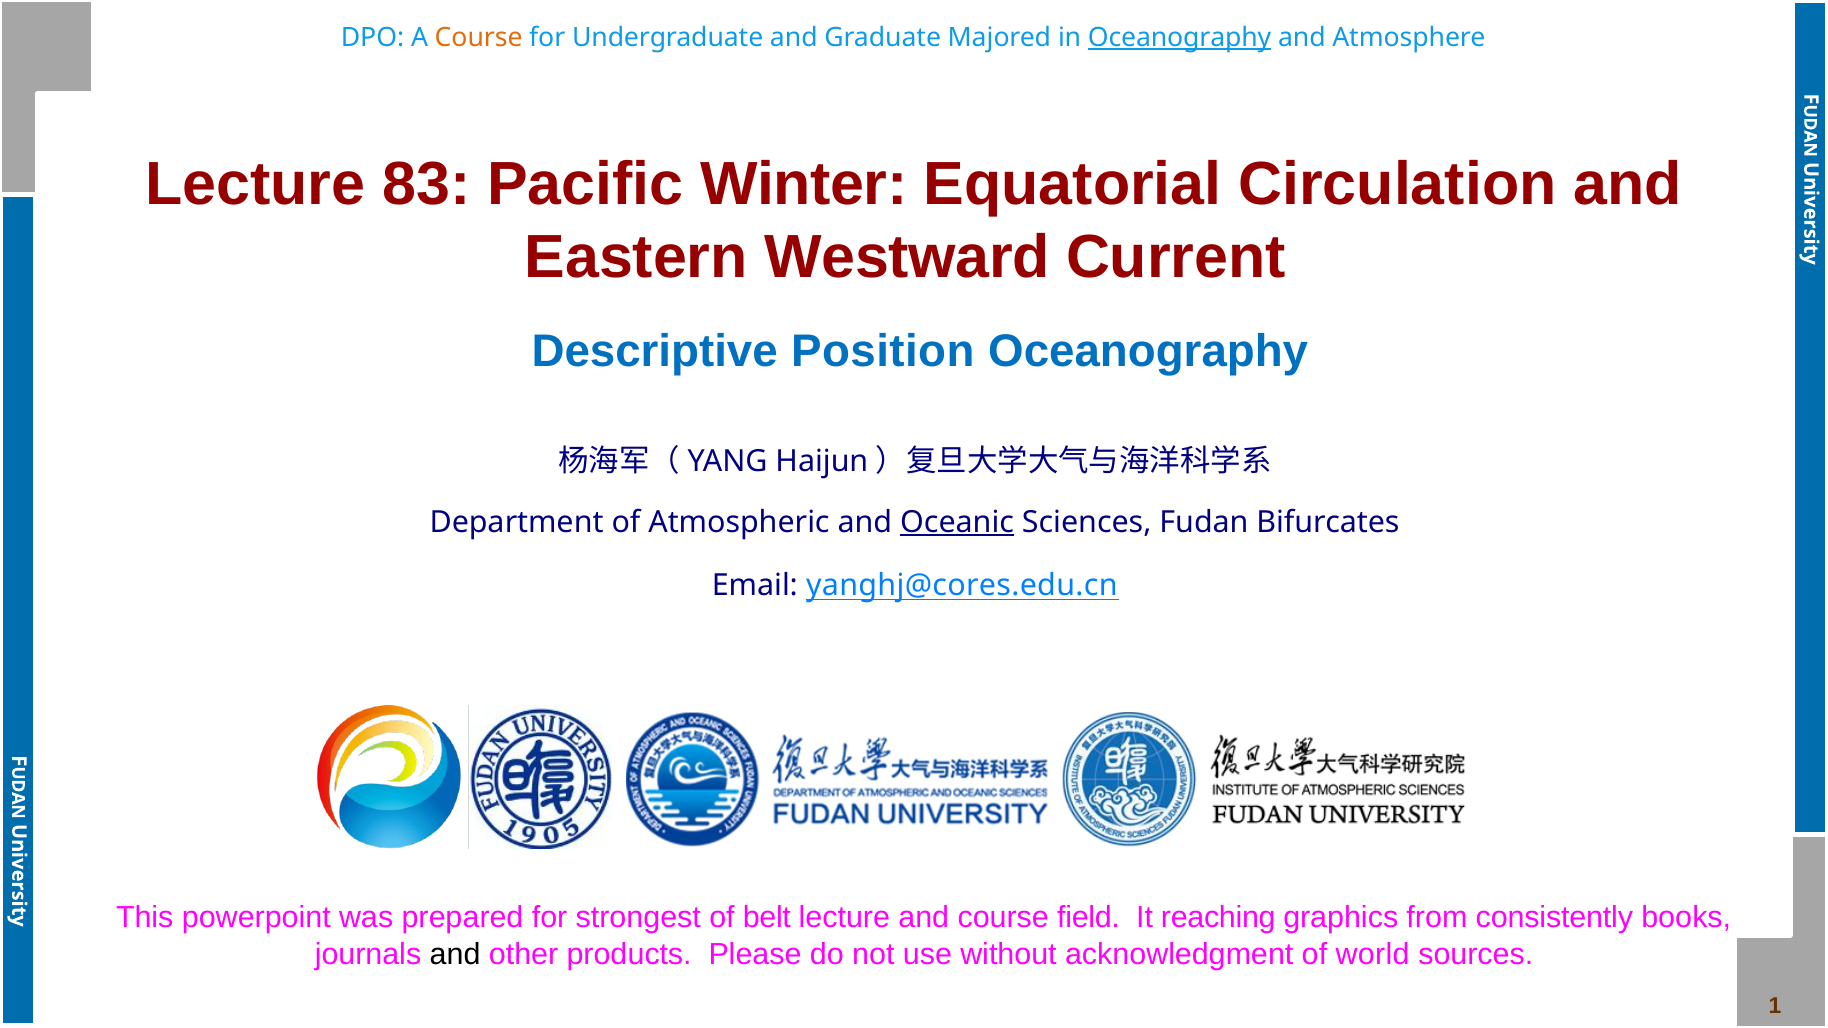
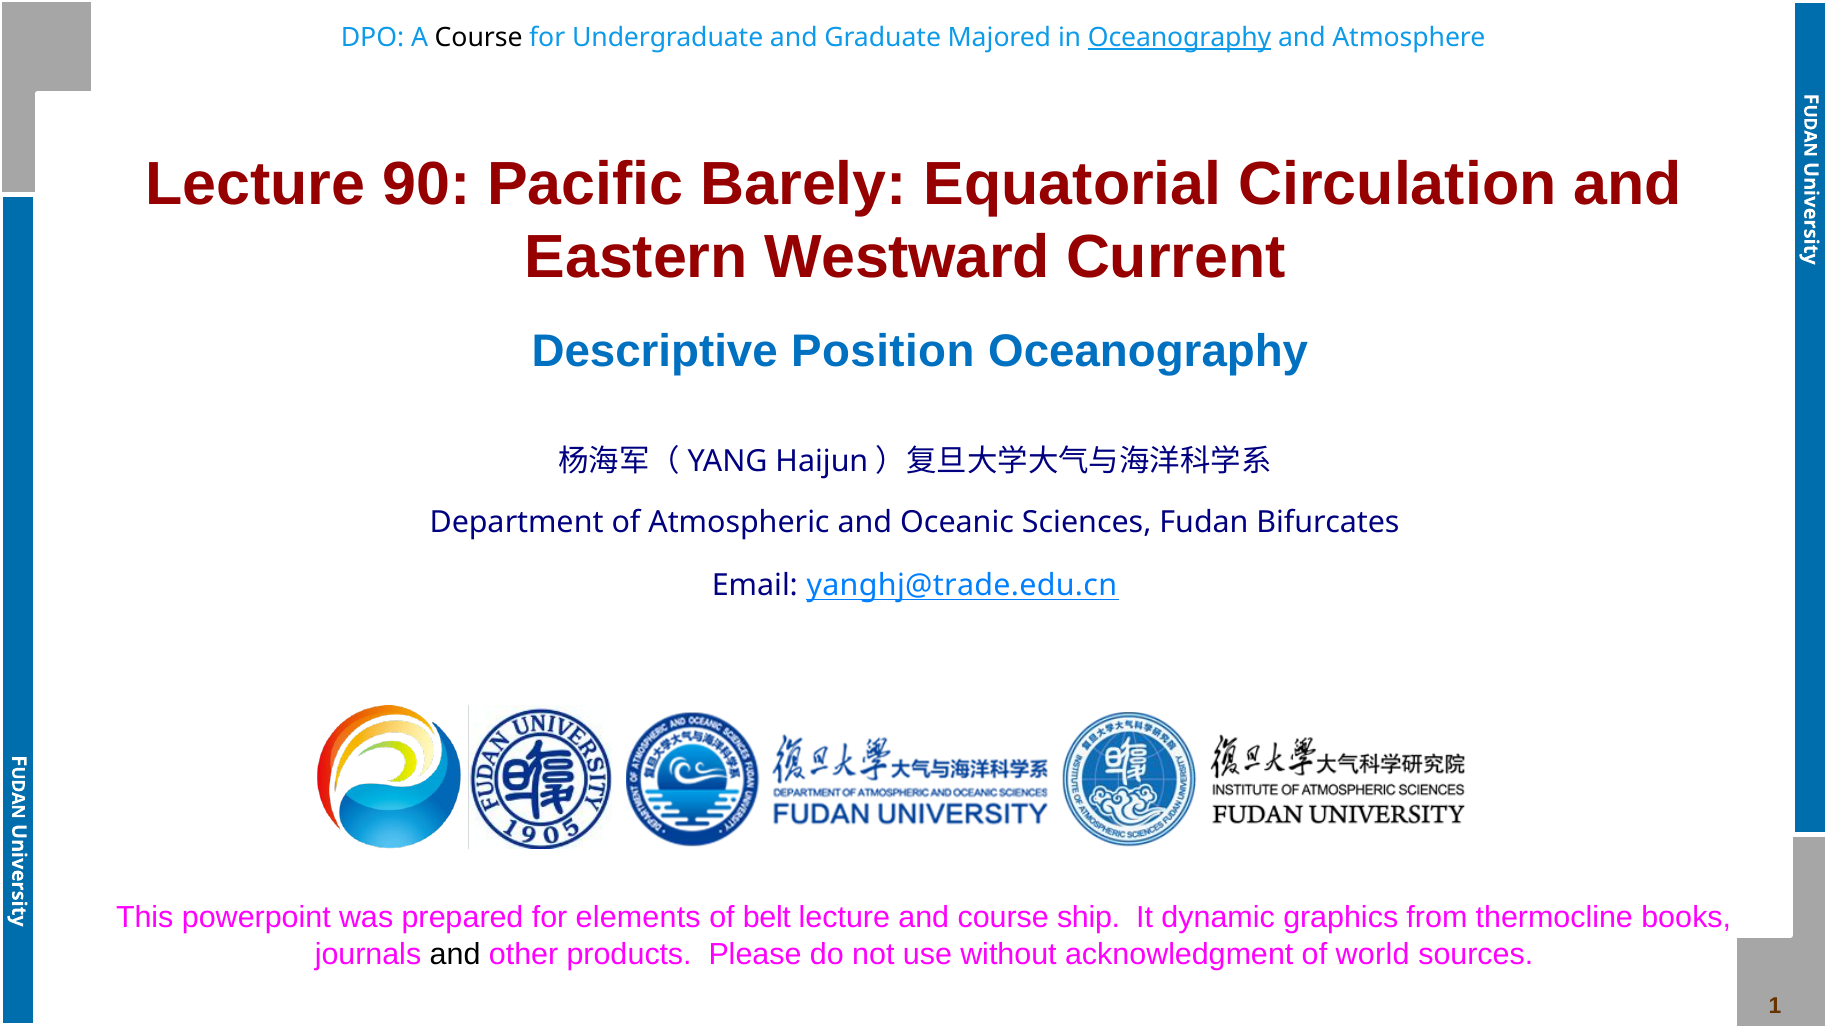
Course at (479, 37) colour: orange -> black
83: 83 -> 90
Winter: Winter -> Barely
Oceanic underline: present -> none
yanghj@cores.edu.cn: yanghj@cores.edu.cn -> yanghj@trade.edu.cn
strongest: strongest -> elements
field: field -> ship
reaching: reaching -> dynamic
consistently: consistently -> thermocline
